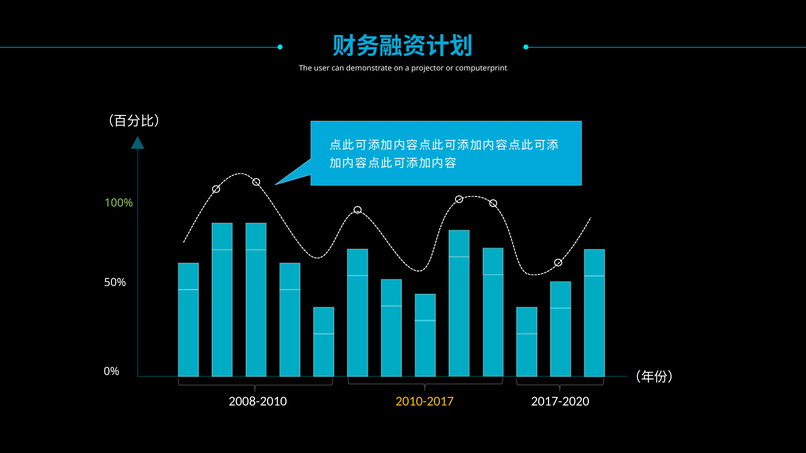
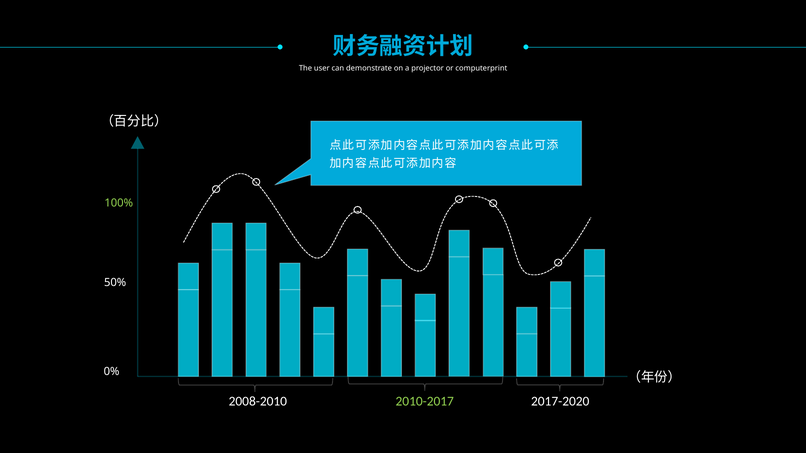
2010-2017 colour: yellow -> light green
